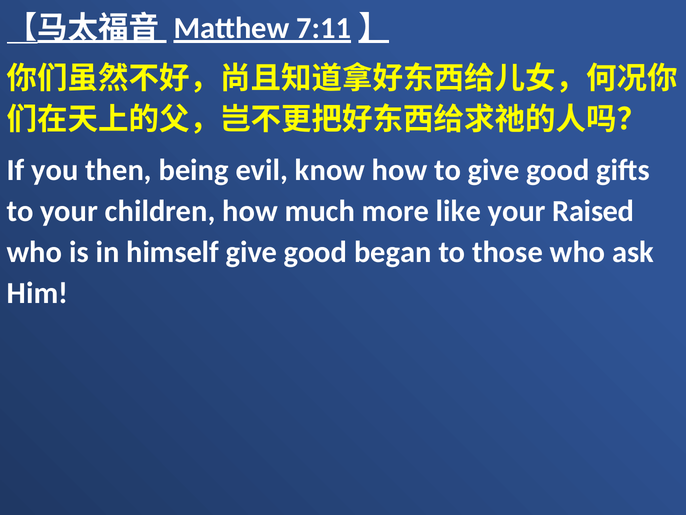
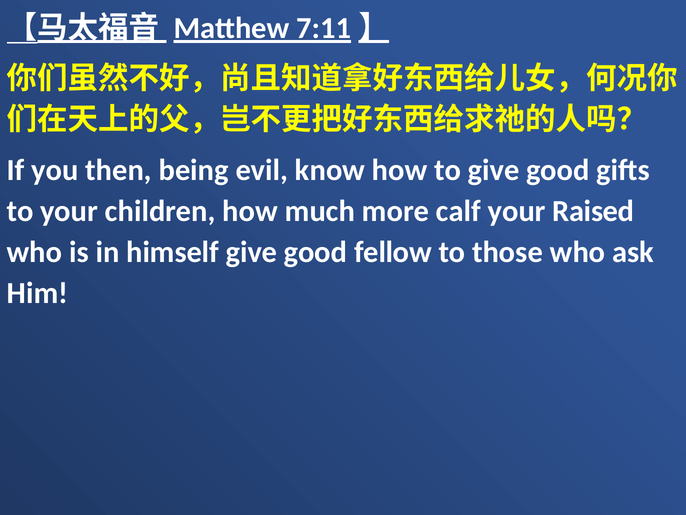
like: like -> calf
began: began -> fellow
